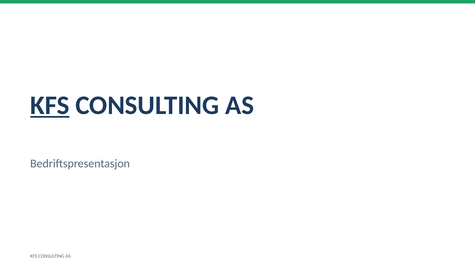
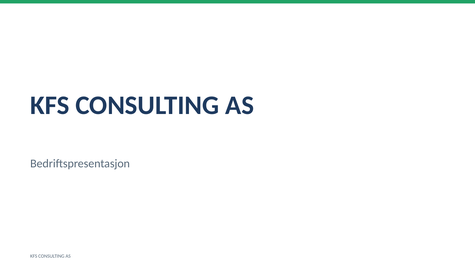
KFS at (50, 105) underline: present -> none
